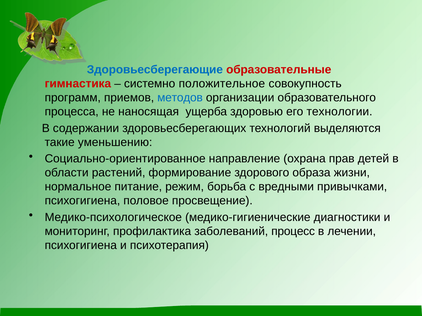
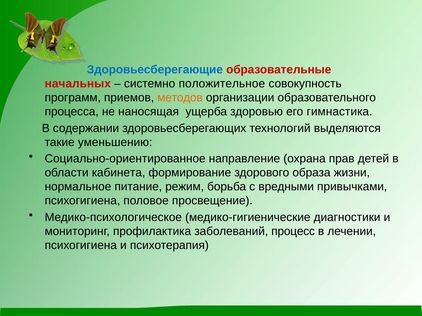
гимнастика: гимнастика -> начальных
методов colour: blue -> orange
технологии: технологии -> гимнастика
растений: растений -> кабинета
